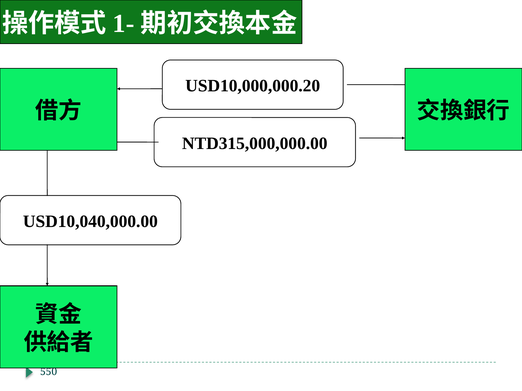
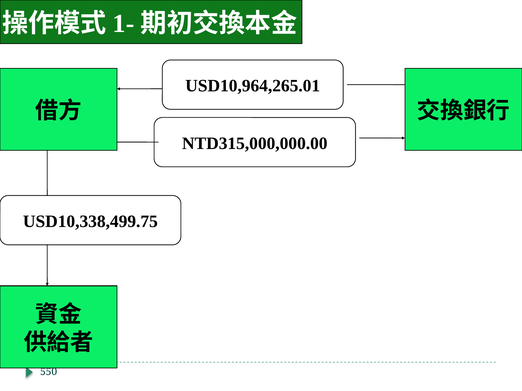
USD10,000,000.20: USD10,000,000.20 -> USD10,964,265.01
USD10,040,000.00: USD10,040,000.00 -> USD10,338,499.75
